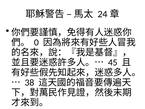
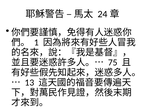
0: 0 -> 1
45: 45 -> 75
38: 38 -> 13
